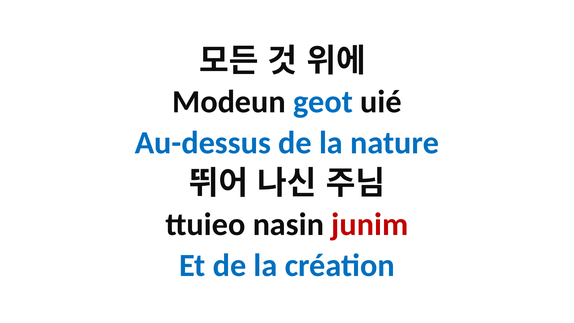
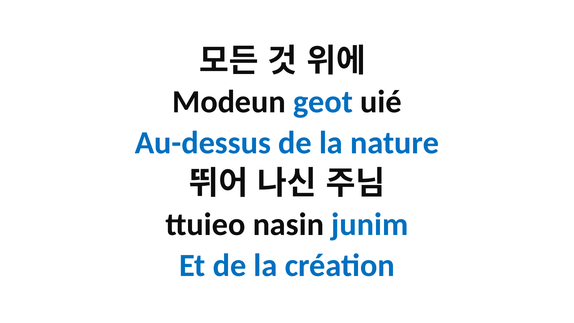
junim colour: red -> blue
